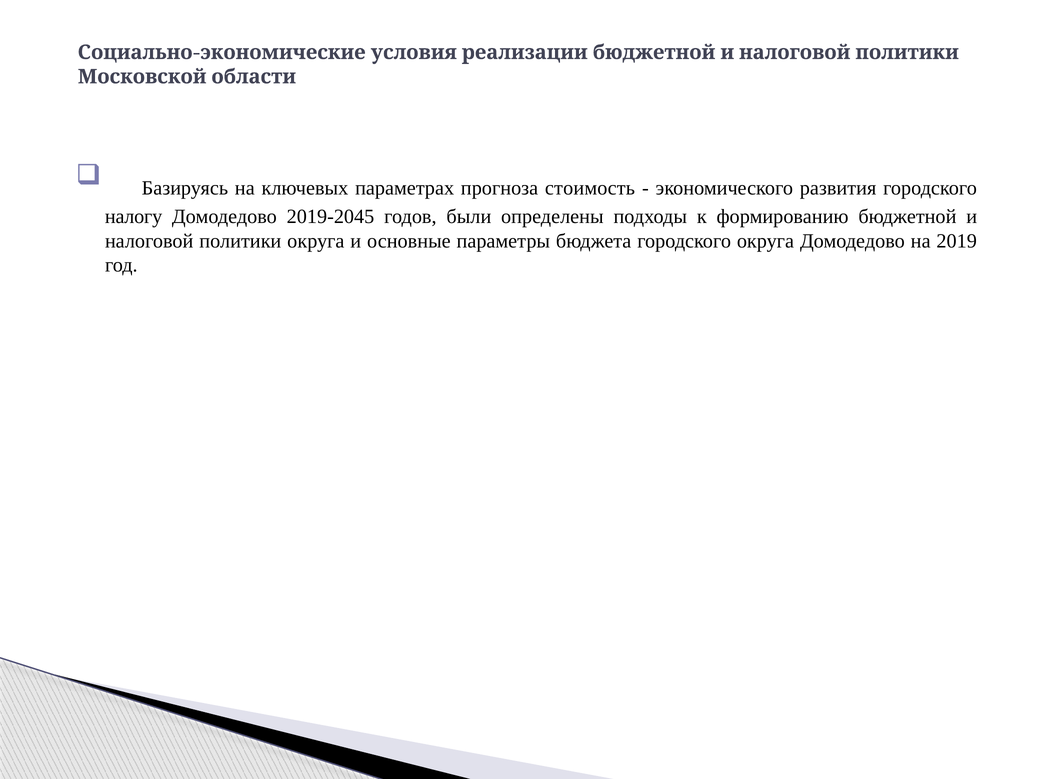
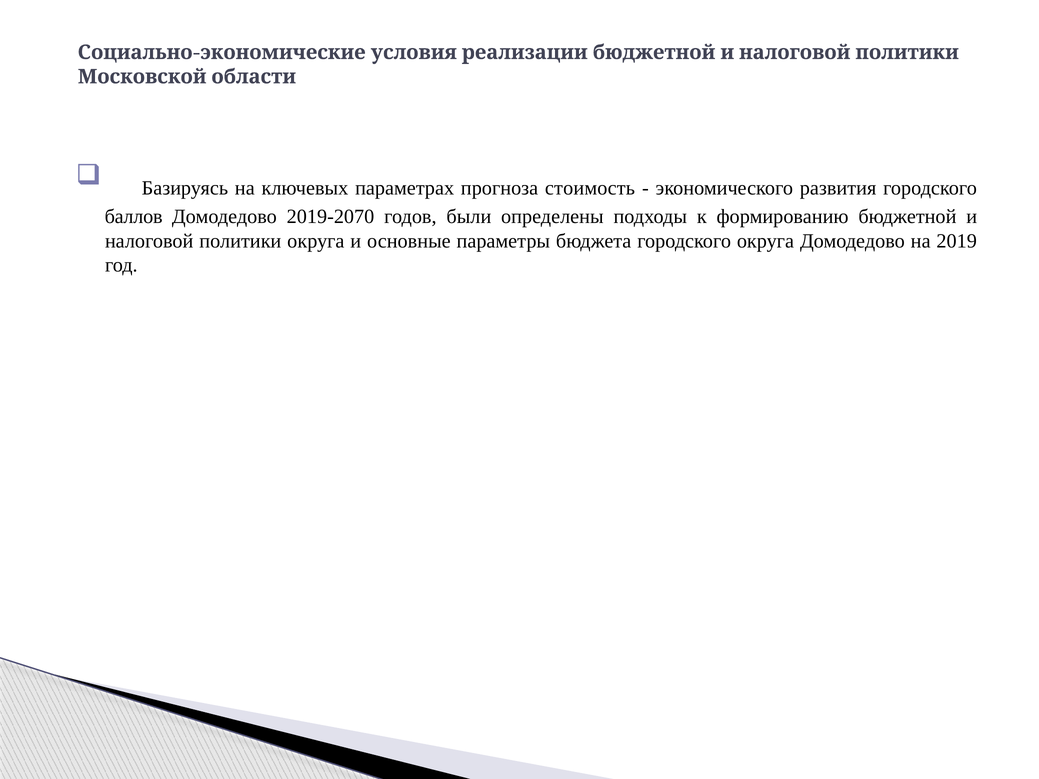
налогу: налогу -> баллов
2019-2045: 2019-2045 -> 2019-2070
